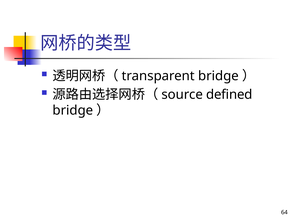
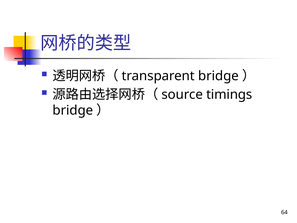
defined: defined -> timings
